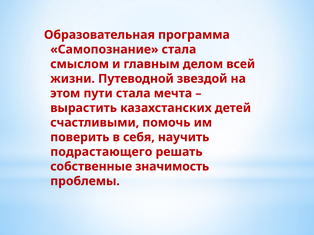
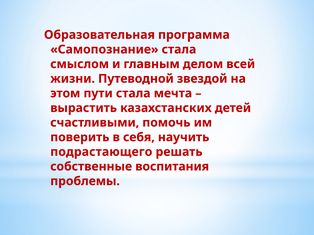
значимость: значимость -> воспитания
